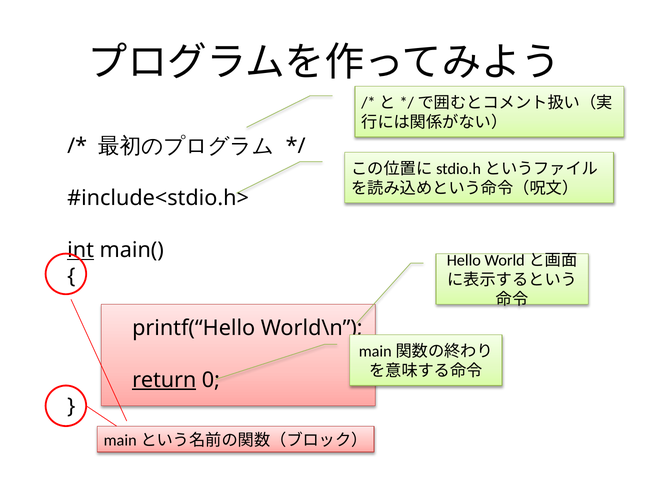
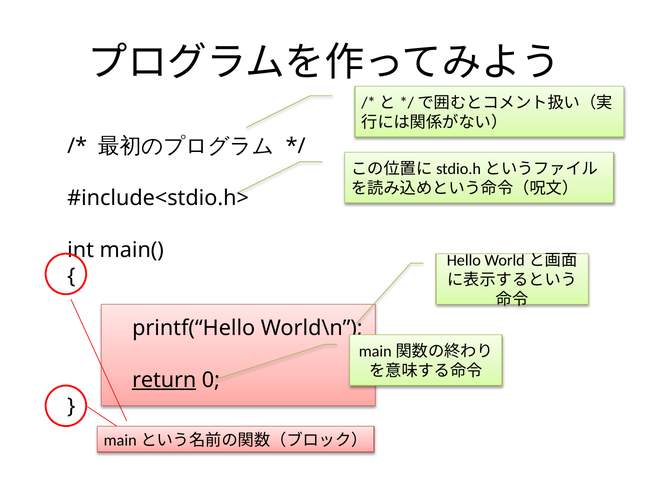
int underline: present -> none
